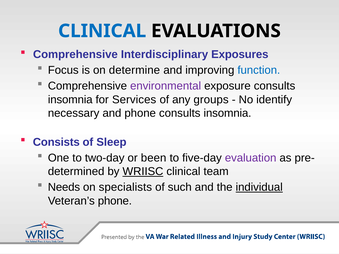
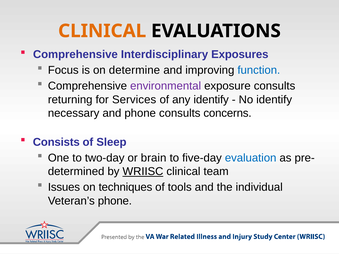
CLINICAL at (102, 31) colour: blue -> orange
insomnia at (70, 100): insomnia -> returning
any groups: groups -> identify
phone consults insomnia: insomnia -> concerns
been: been -> brain
evaluation colour: purple -> blue
Needs: Needs -> Issues
specialists: specialists -> techniques
such: such -> tools
individual underline: present -> none
